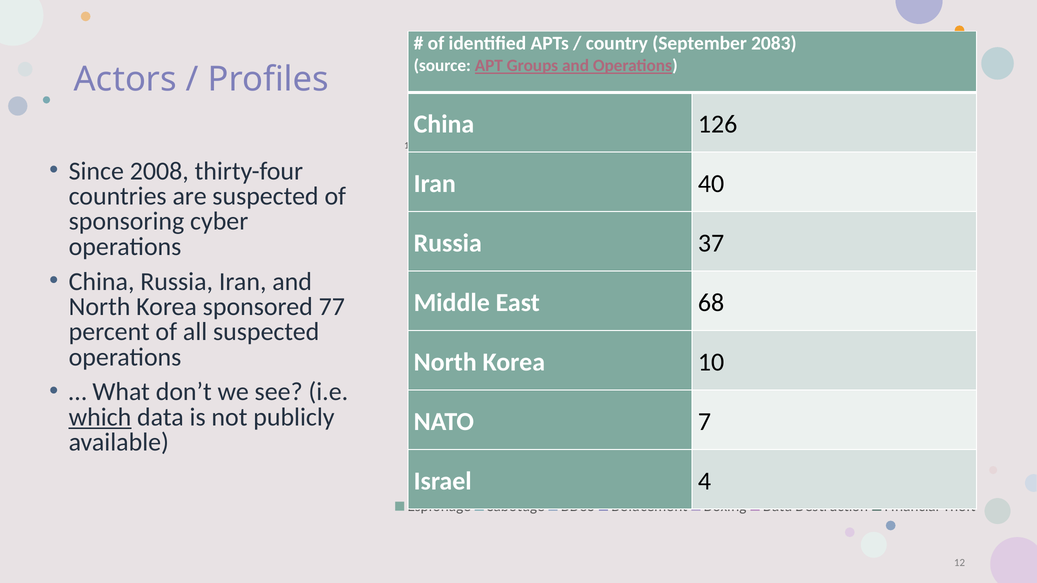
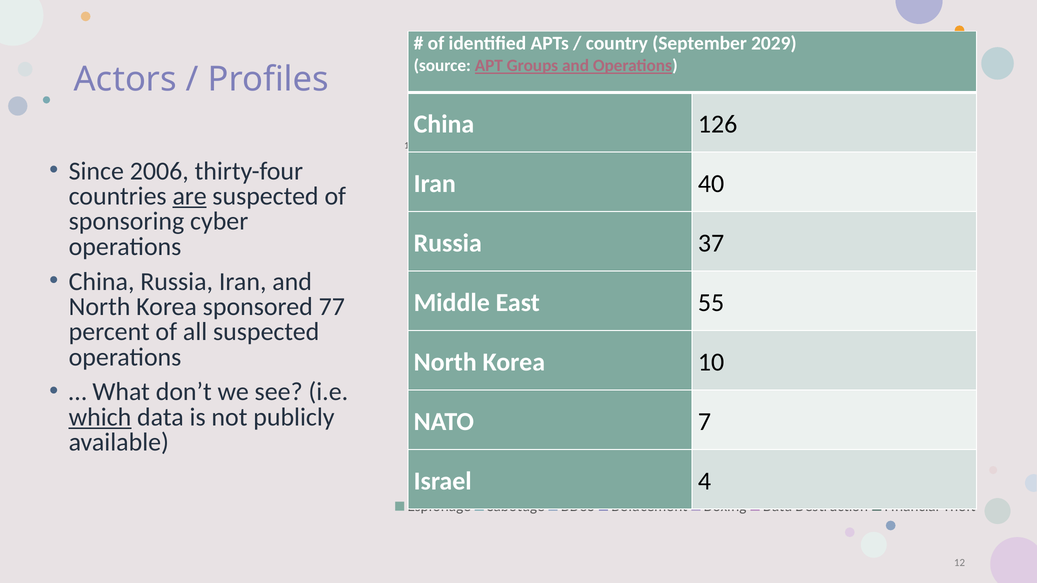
2083: 2083 -> 2029
2008: 2008 -> 2006
are underline: none -> present
68: 68 -> 55
